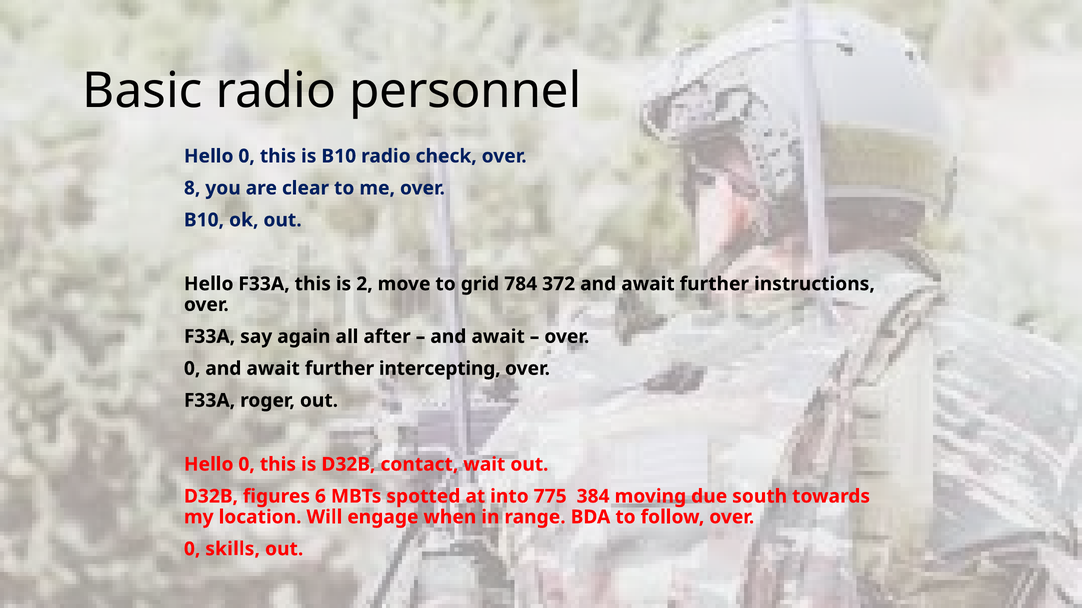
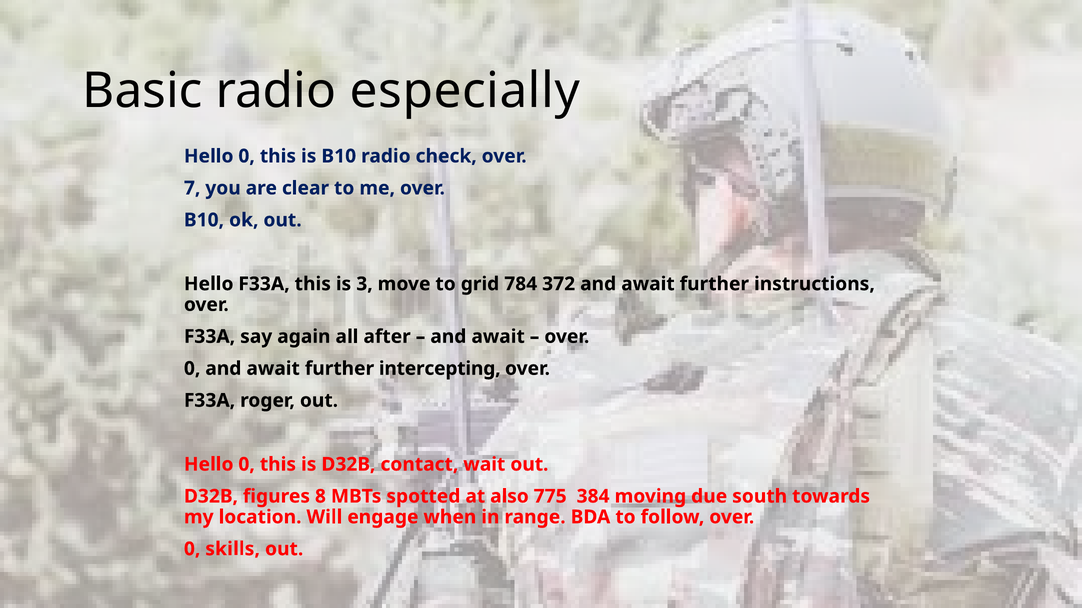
personnel: personnel -> especially
8: 8 -> 7
2: 2 -> 3
6: 6 -> 8
into: into -> also
